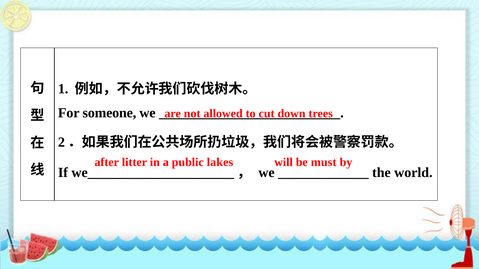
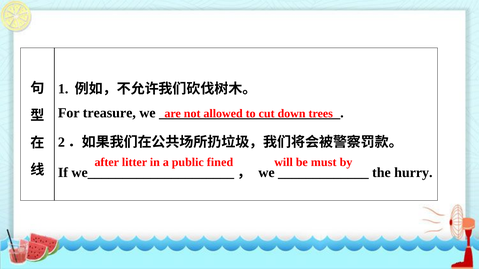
someone: someone -> treasure
lakes: lakes -> fined
world: world -> hurry
